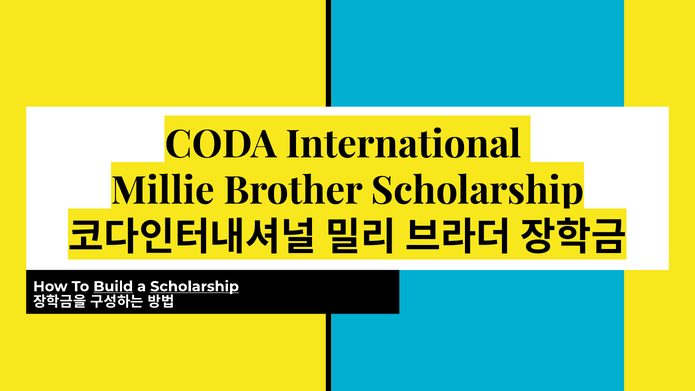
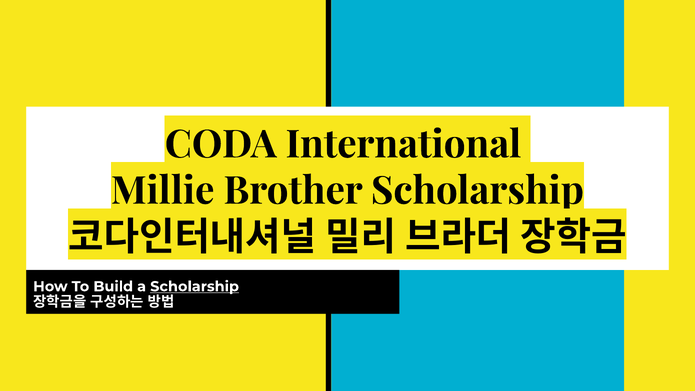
Build underline: present -> none
